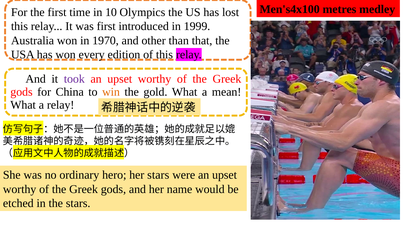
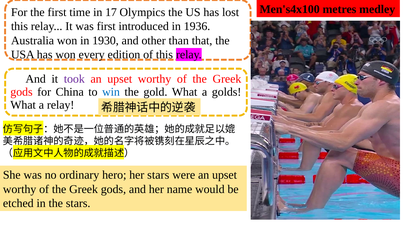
10: 10 -> 17
1999: 1999 -> 1936
1970: 1970 -> 1930
win colour: orange -> blue
mean: mean -> golds
